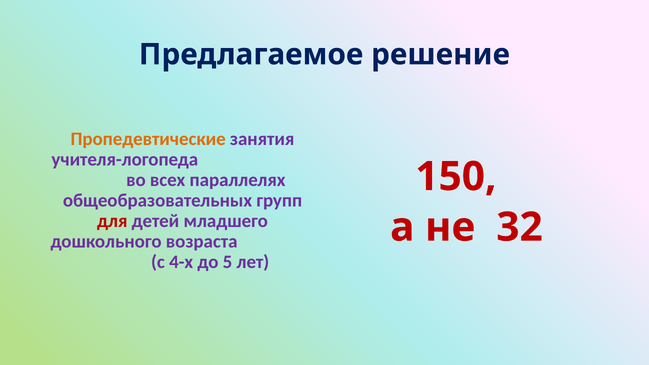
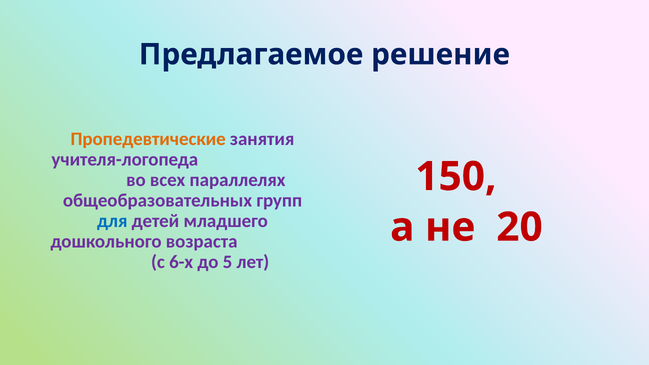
для colour: red -> blue
32: 32 -> 20
4-х: 4-х -> 6-х
